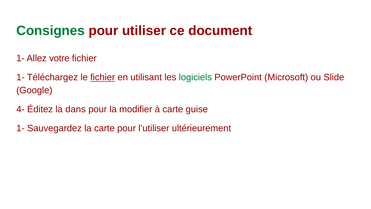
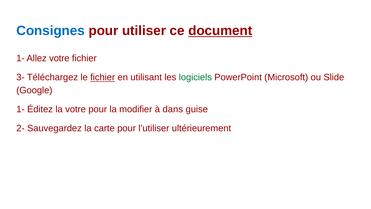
Consignes colour: green -> blue
document underline: none -> present
1- at (20, 77): 1- -> 3-
4- at (20, 109): 4- -> 1-
la dans: dans -> votre
à carte: carte -> dans
1- at (20, 128): 1- -> 2-
